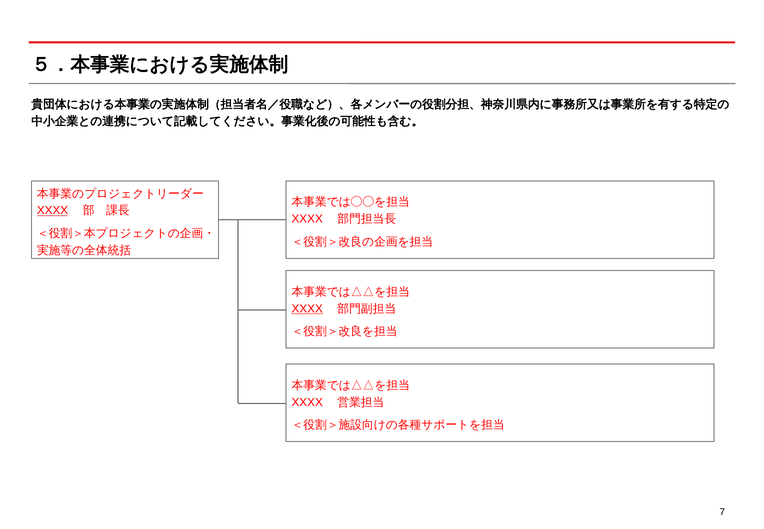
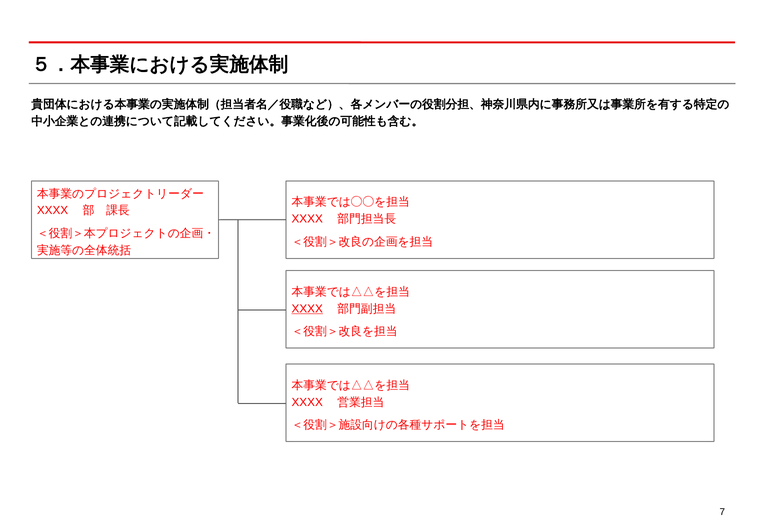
XXXX at (53, 211) underline: present -> none
